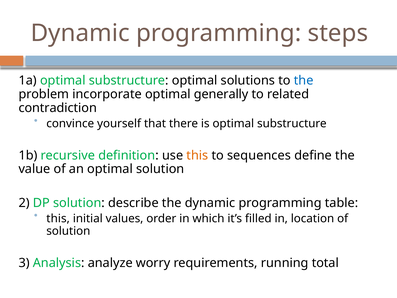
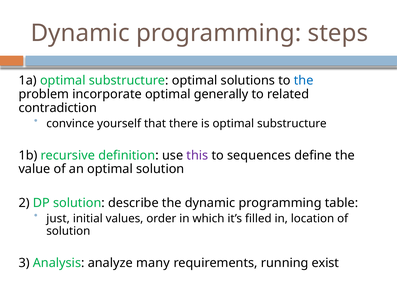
this at (197, 155) colour: orange -> purple
this at (58, 218): this -> just
worry: worry -> many
total: total -> exist
